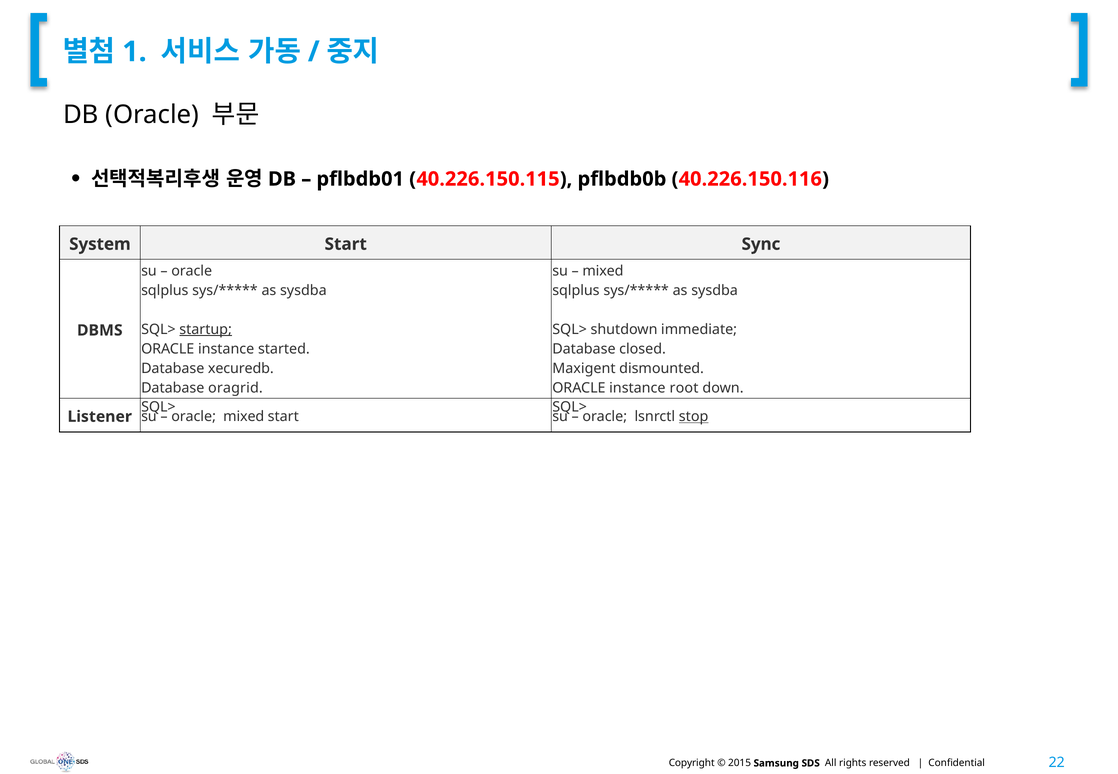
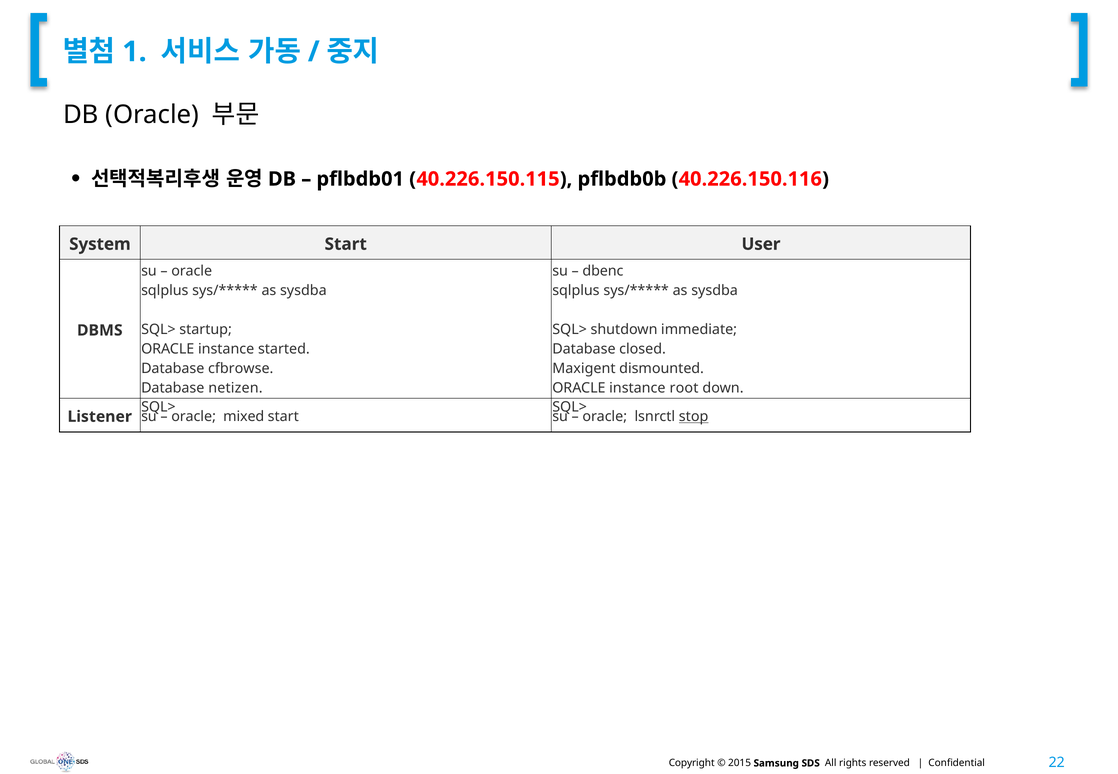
Sync: Sync -> User
mixed at (603, 271): mixed -> dbenc
startup underline: present -> none
xecuredb: xecuredb -> cfbrowse
oragrid: oragrid -> netizen
